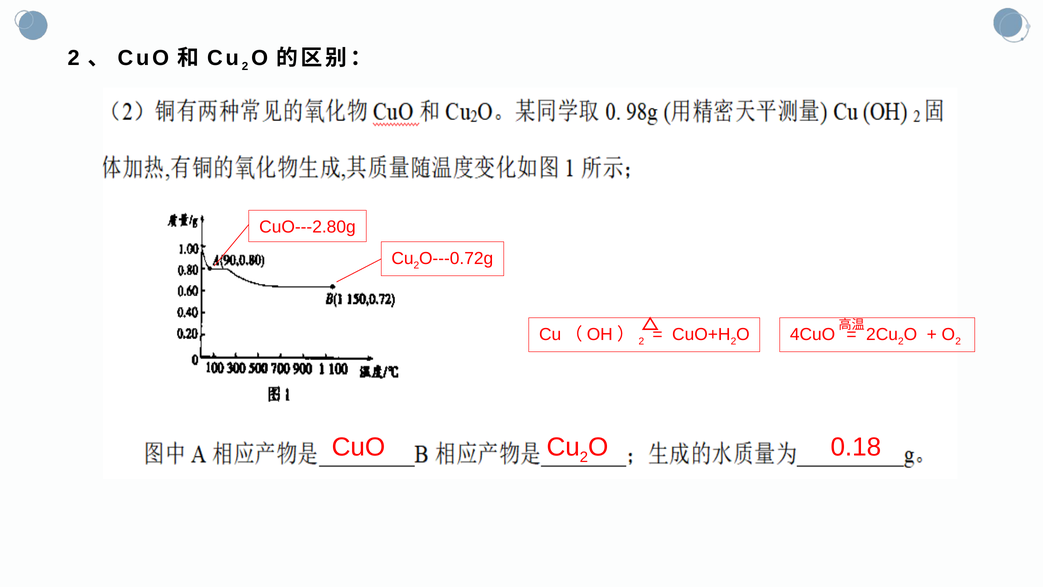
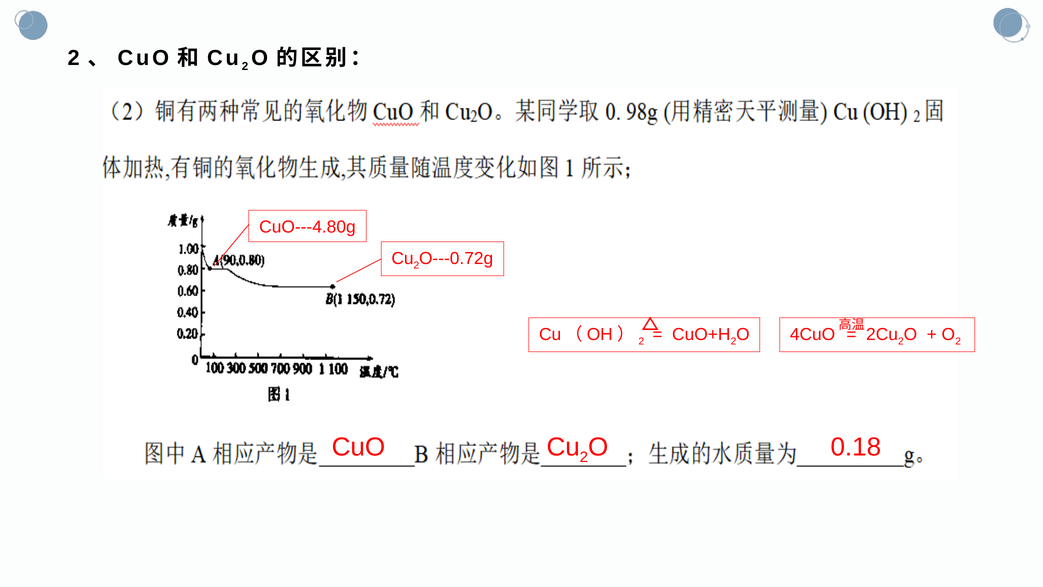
CuO---2.80g: CuO---2.80g -> CuO---4.80g
